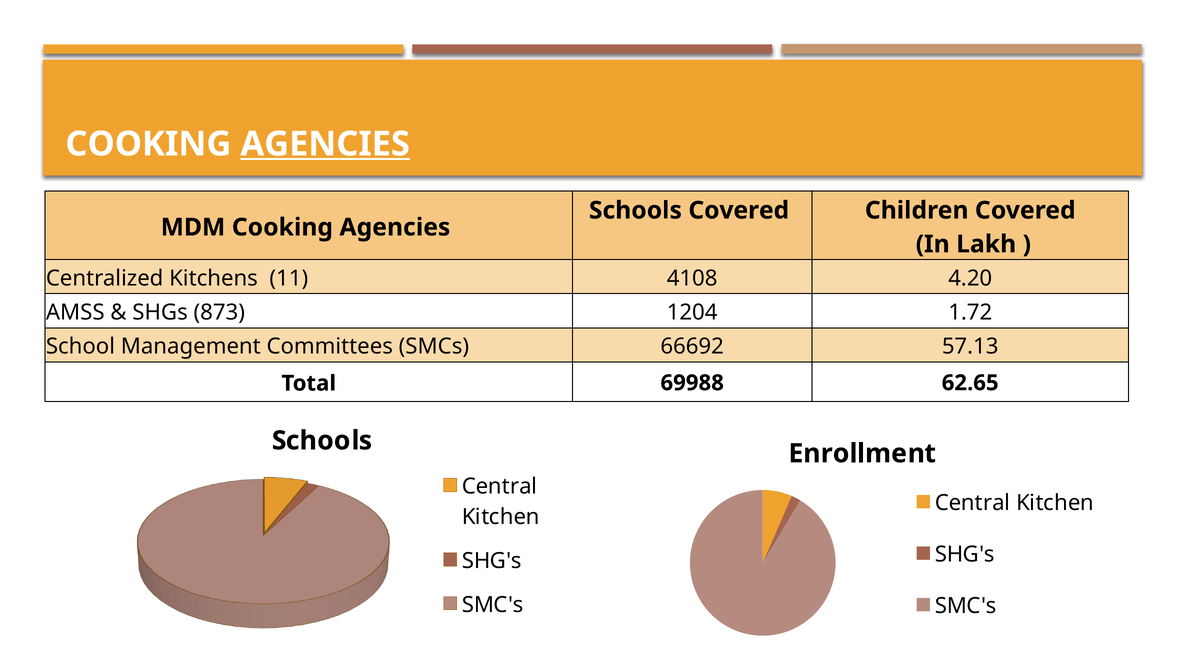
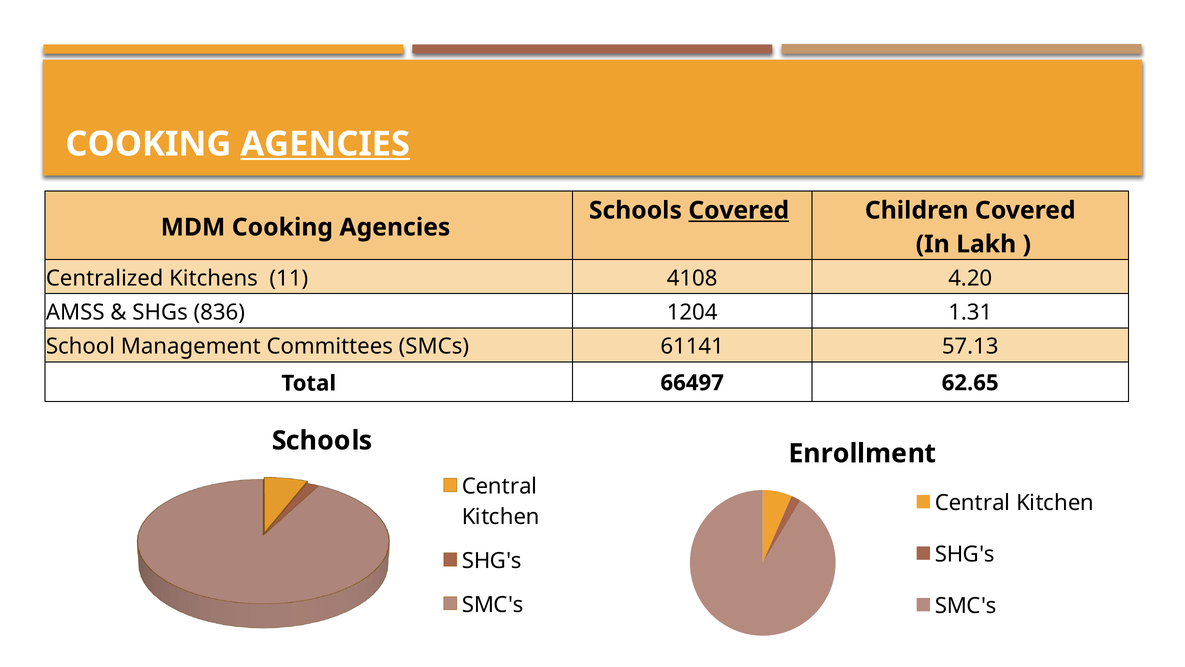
Covered at (739, 210) underline: none -> present
873: 873 -> 836
1.72: 1.72 -> 1.31
66692: 66692 -> 61141
69988: 69988 -> 66497
